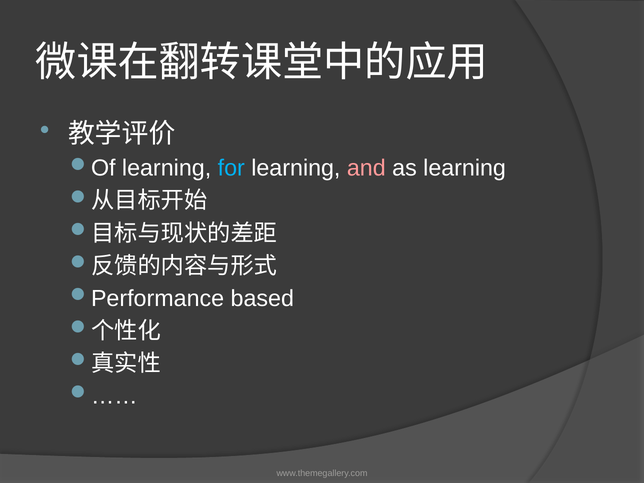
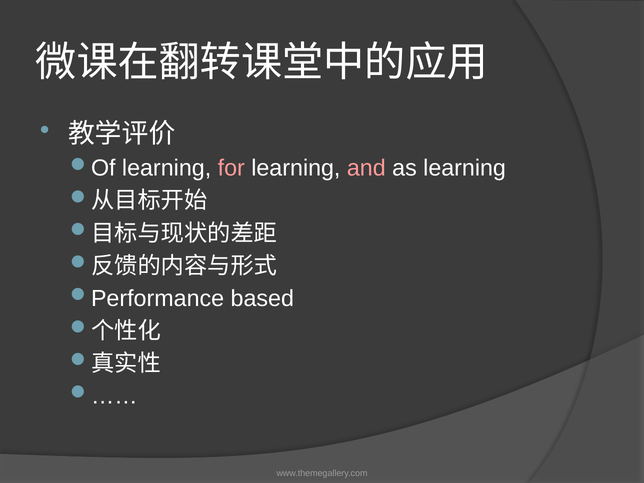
for colour: light blue -> pink
